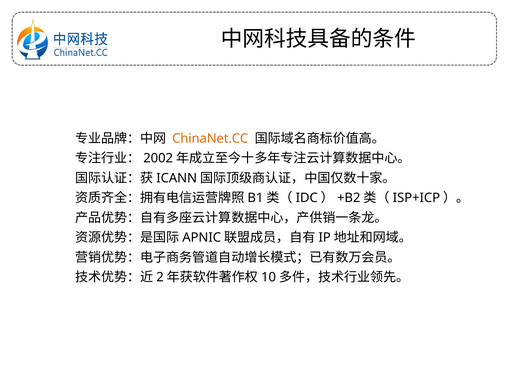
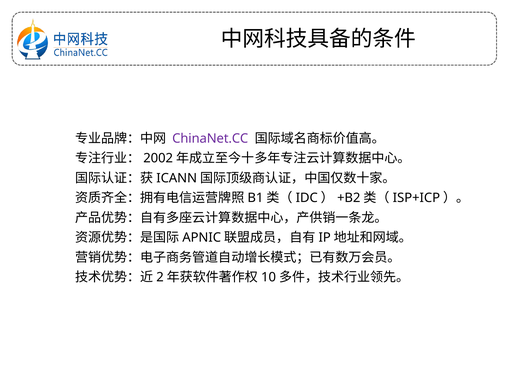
ChinaNet.CC colour: orange -> purple
